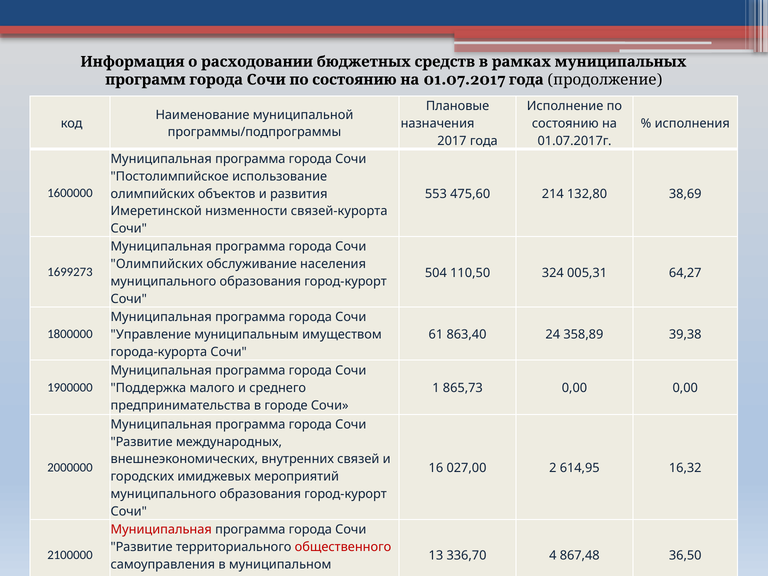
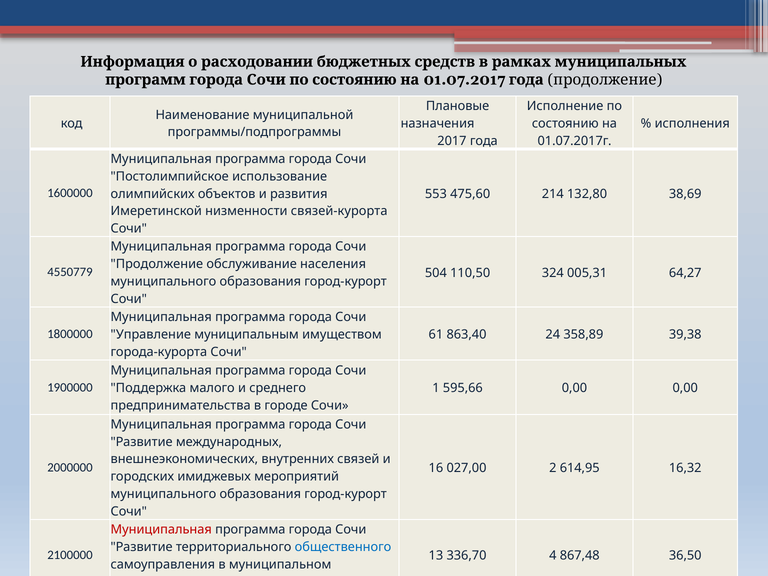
Олимпийских at (157, 264): Олимпийских -> Продолжение
1699273: 1699273 -> 4550779
865,73: 865,73 -> 595,66
общественного colour: red -> blue
